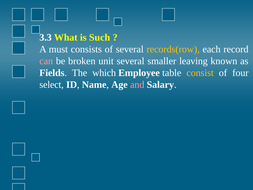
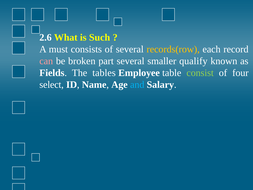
3.3: 3.3 -> 2.6
unit: unit -> part
leaving: leaving -> qualify
which: which -> tables
consist colour: yellow -> light green
and colour: pink -> light blue
